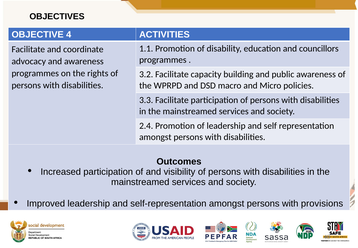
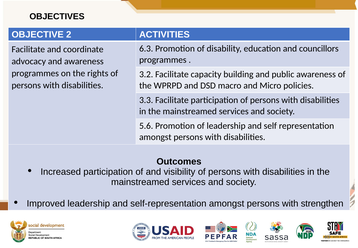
4: 4 -> 2
1.1: 1.1 -> 6.3
2.4: 2.4 -> 5.6
provisions: provisions -> strengthen
